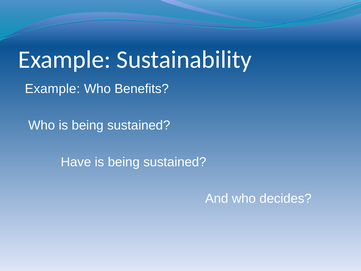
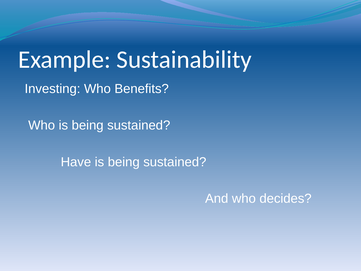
Example at (52, 89): Example -> Investing
